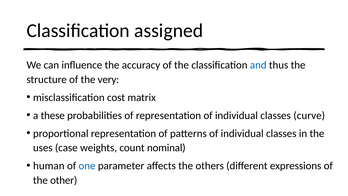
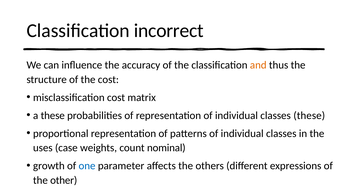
assigned: assigned -> incorrect
and colour: blue -> orange
the very: very -> cost
classes curve: curve -> these
human: human -> growth
